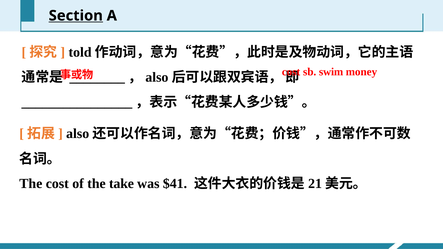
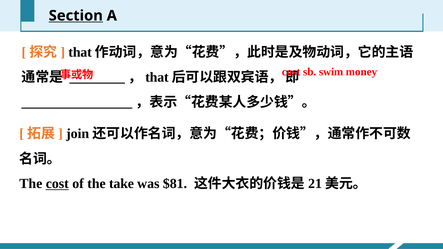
told at (80, 52): told -> that
also at (157, 77): also -> that
also at (78, 134): also -> join
cost at (57, 184) underline: none -> present
$41: $41 -> $81
